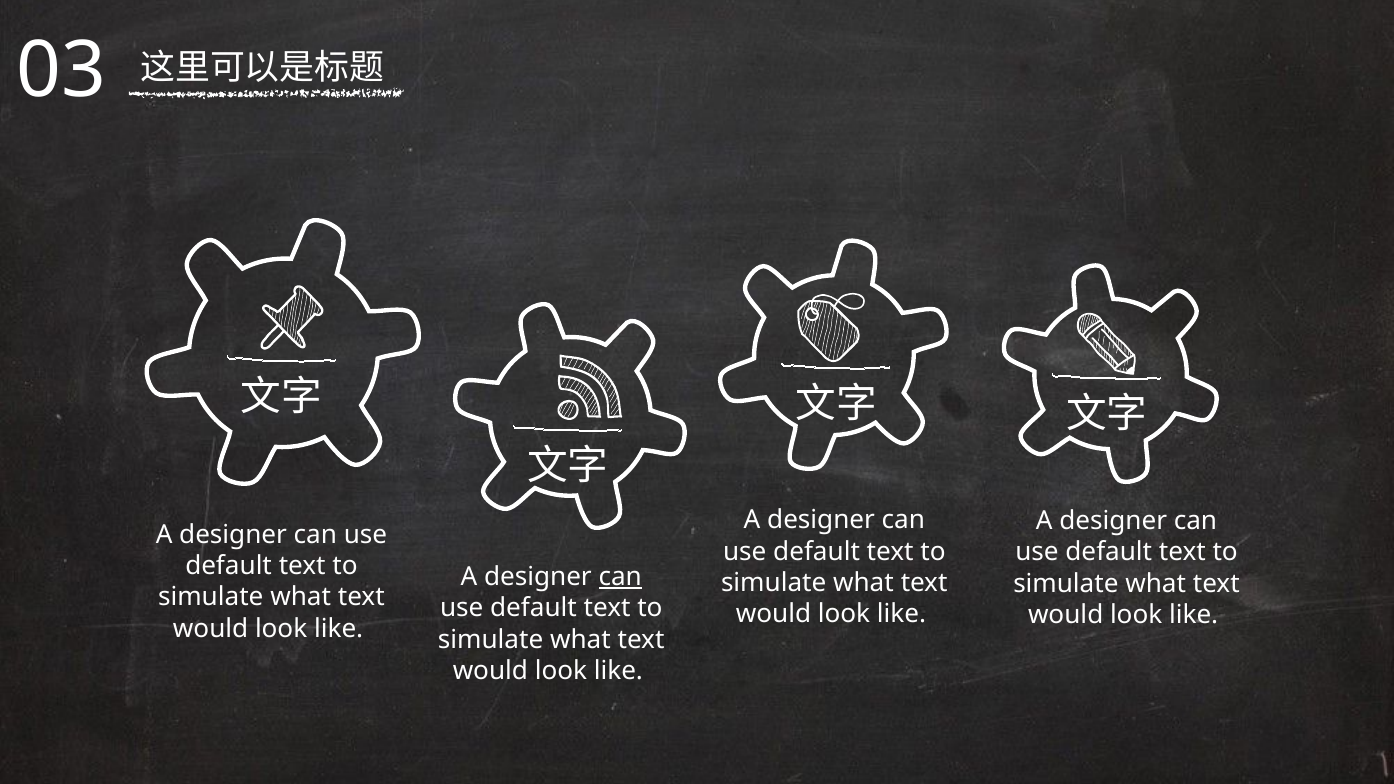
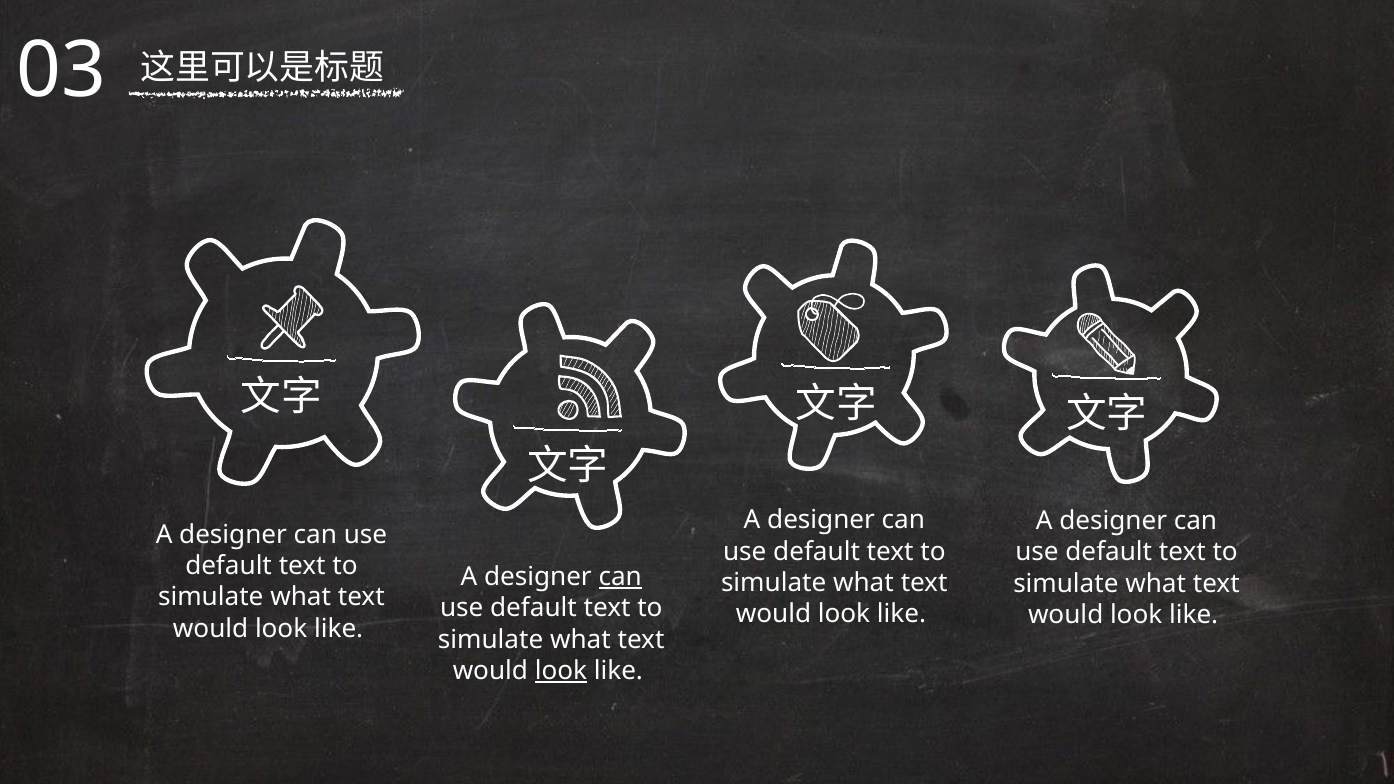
look at (561, 671) underline: none -> present
